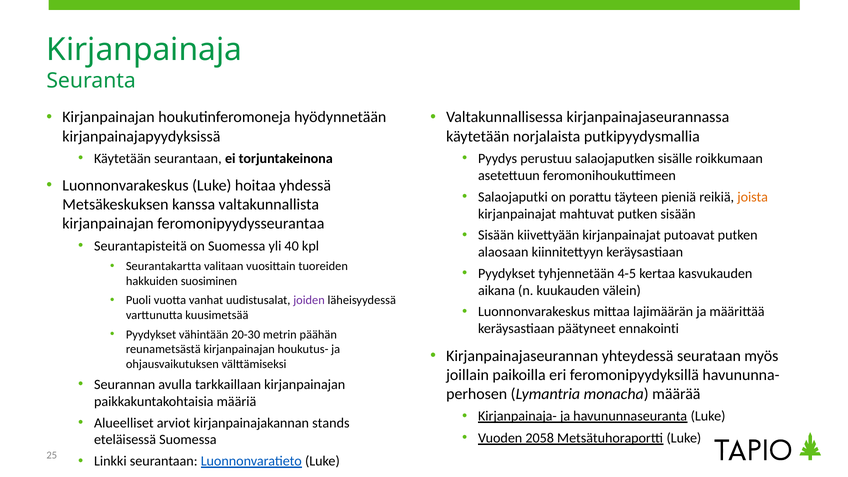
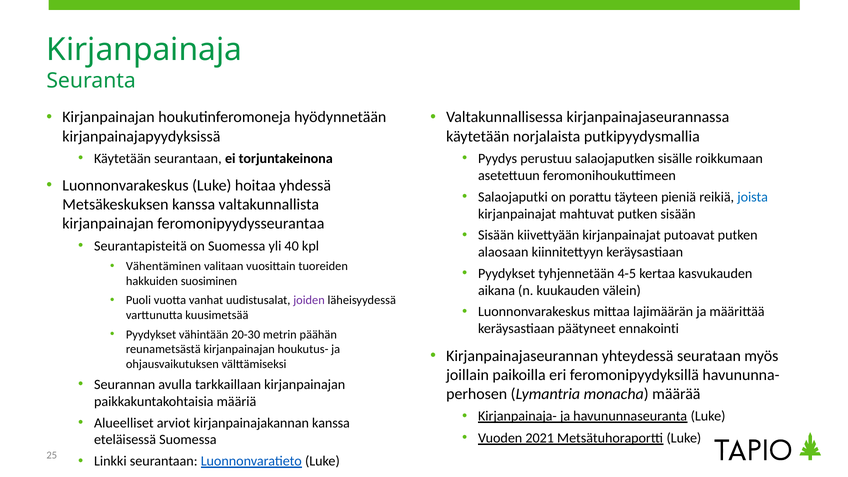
joista colour: orange -> blue
Seurantakartta: Seurantakartta -> Vähentäminen
kirjanpainajakannan stands: stands -> kanssa
2058: 2058 -> 2021
